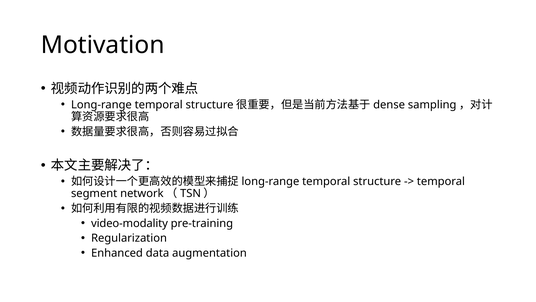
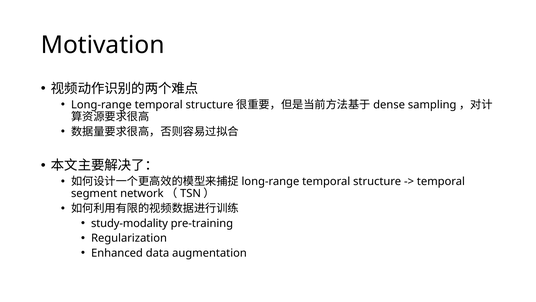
video-modality: video-modality -> study-modality
